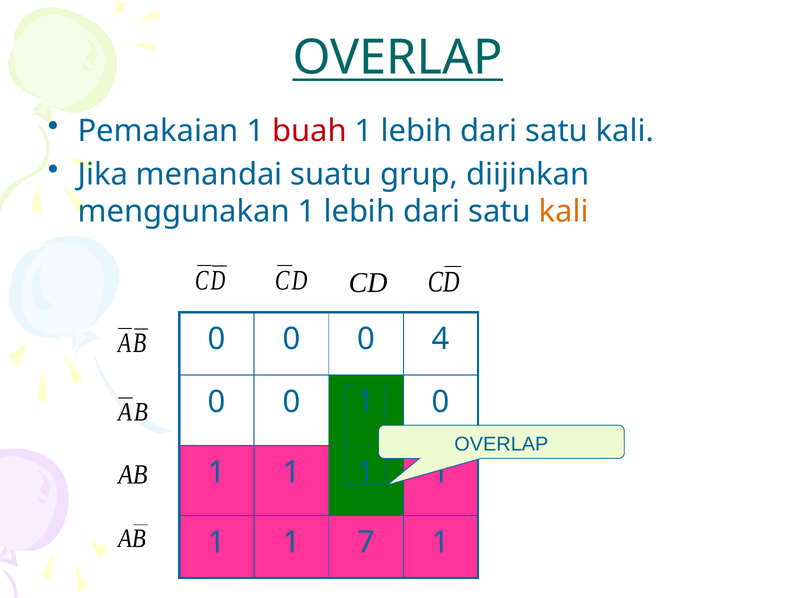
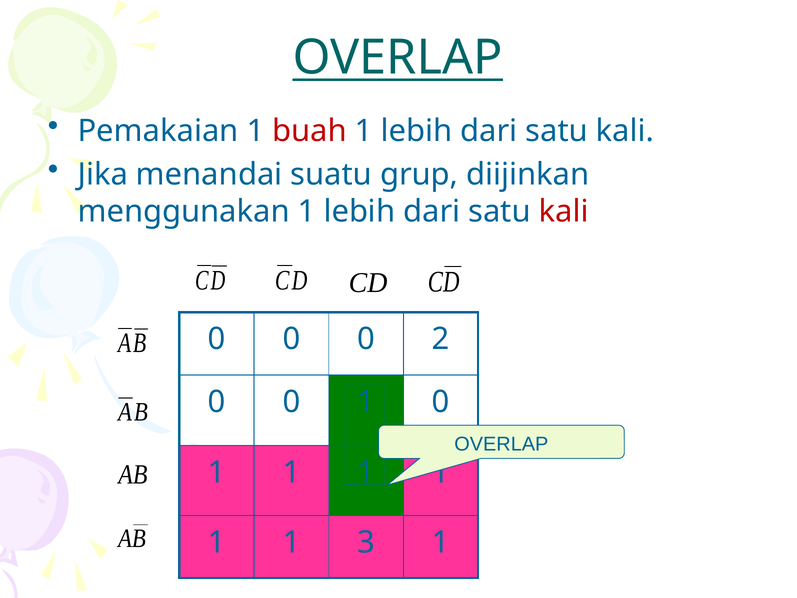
kali at (564, 212) colour: orange -> red
4: 4 -> 2
7: 7 -> 3
